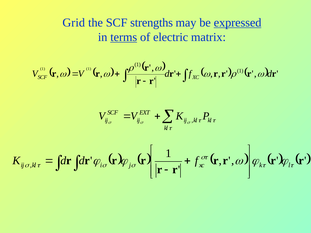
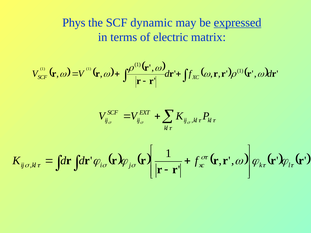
Grid: Grid -> Phys
strengths: strengths -> dynamic
terms underline: present -> none
